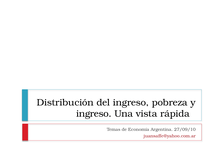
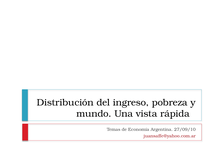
ingreso at (94, 114): ingreso -> mundo
